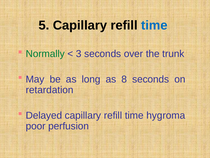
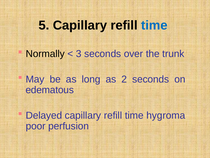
Normally colour: green -> black
8: 8 -> 2
retardation: retardation -> edematous
